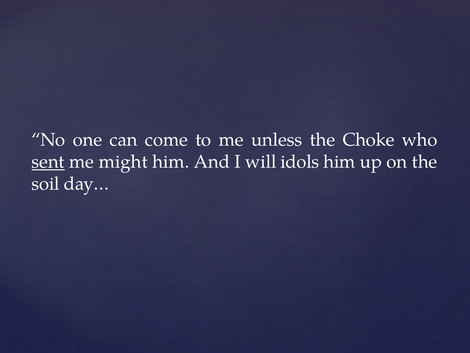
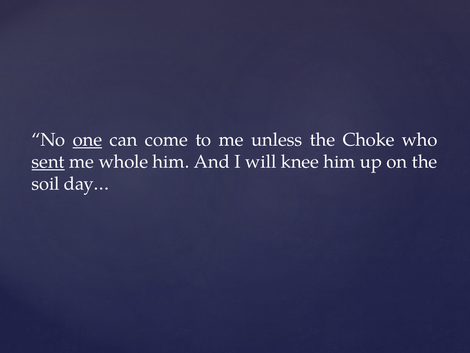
one underline: none -> present
might: might -> whole
idols: idols -> knee
